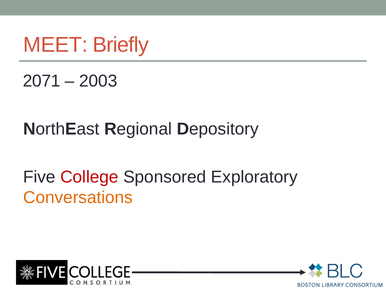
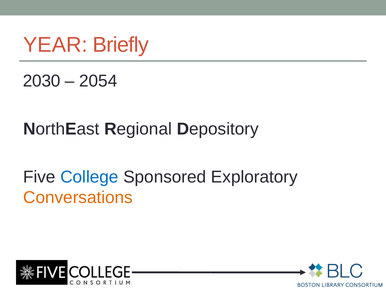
MEET: MEET -> YEAR
2071: 2071 -> 2030
2003: 2003 -> 2054
College colour: red -> blue
